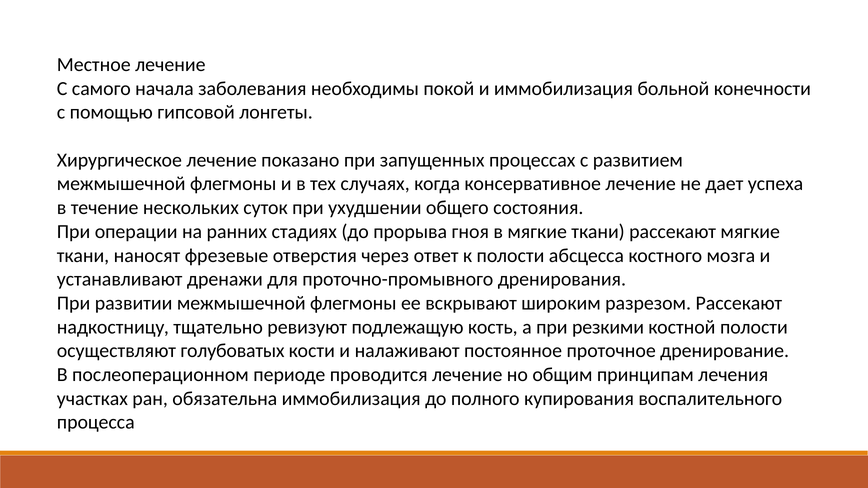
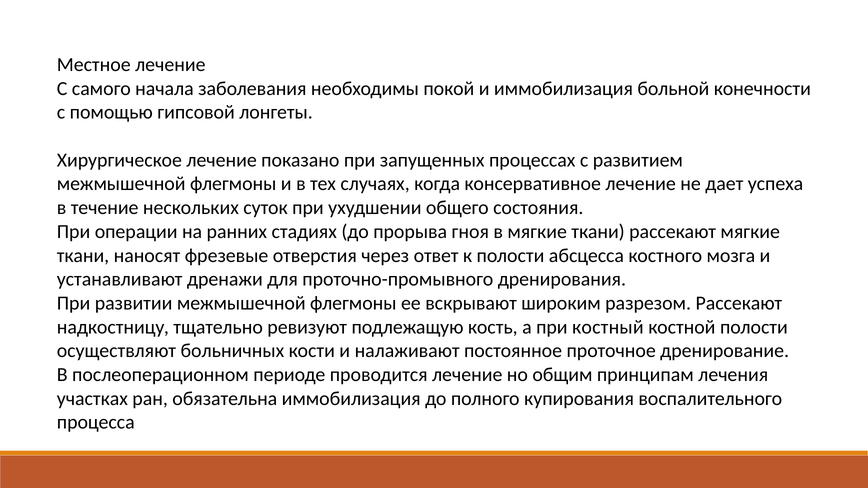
резкими: резкими -> костный
голубоватых: голубоватых -> больничных
